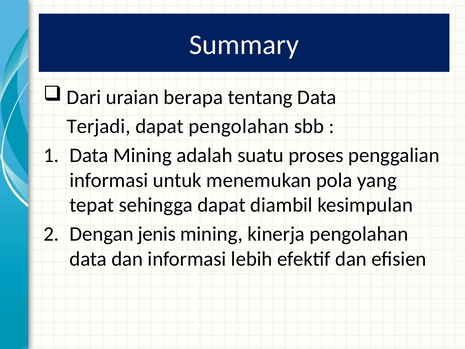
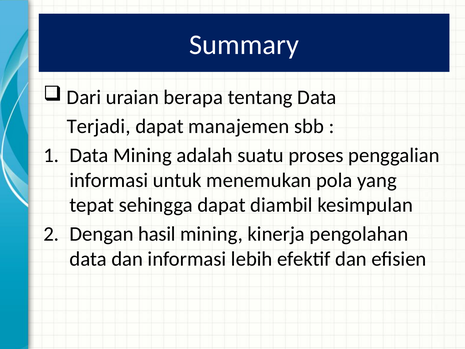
dapat pengolahan: pengolahan -> manajemen
jenis: jenis -> hasil
